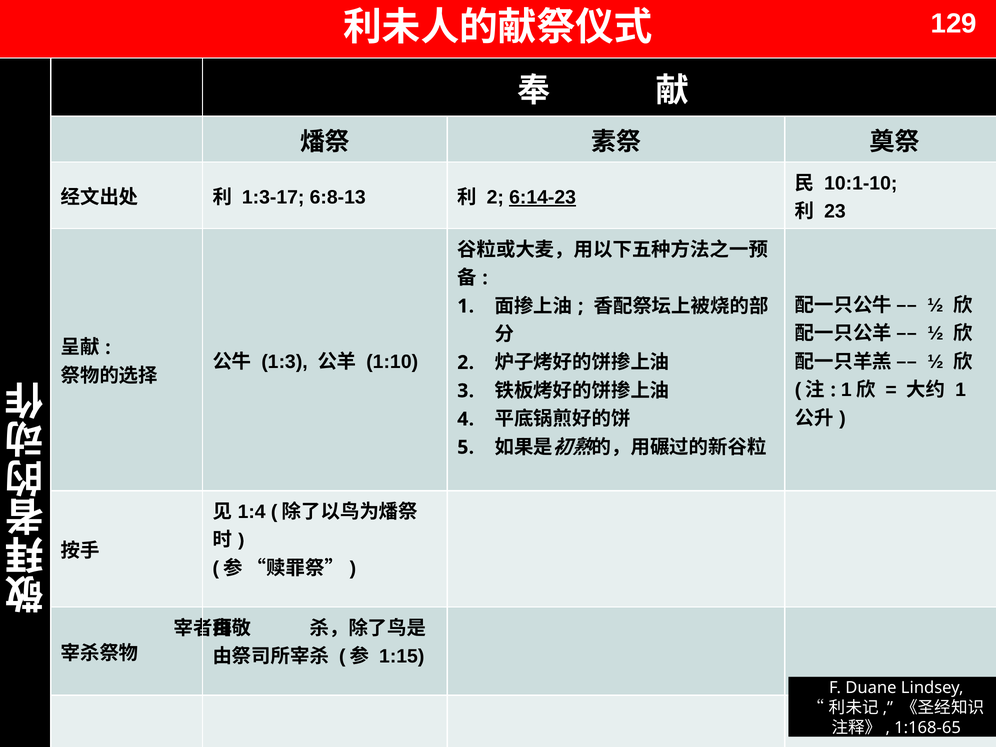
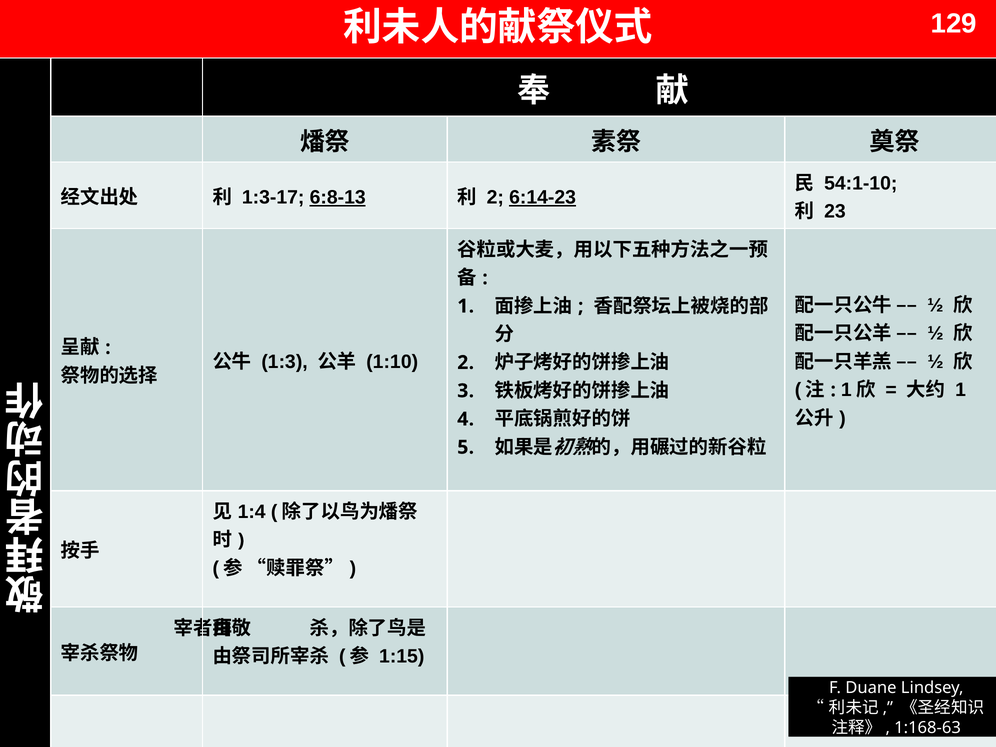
10:1-10: 10:1-10 -> 54:1-10
6:8-13 underline: none -> present
1:168-65: 1:168-65 -> 1:168-63
